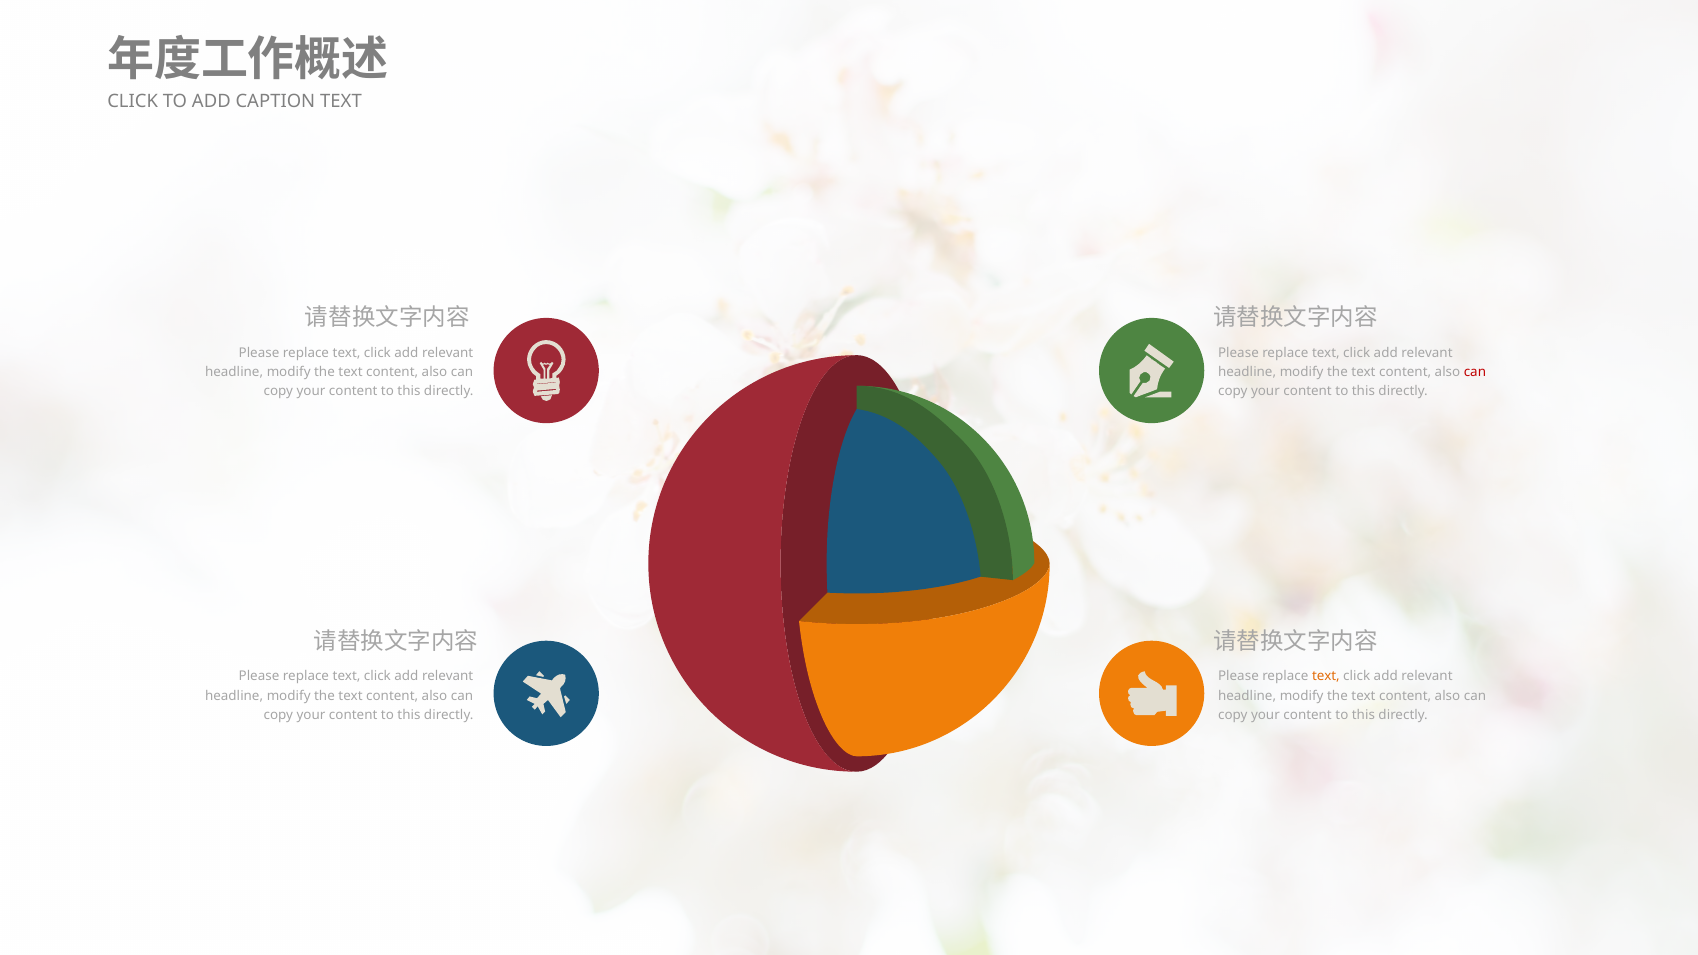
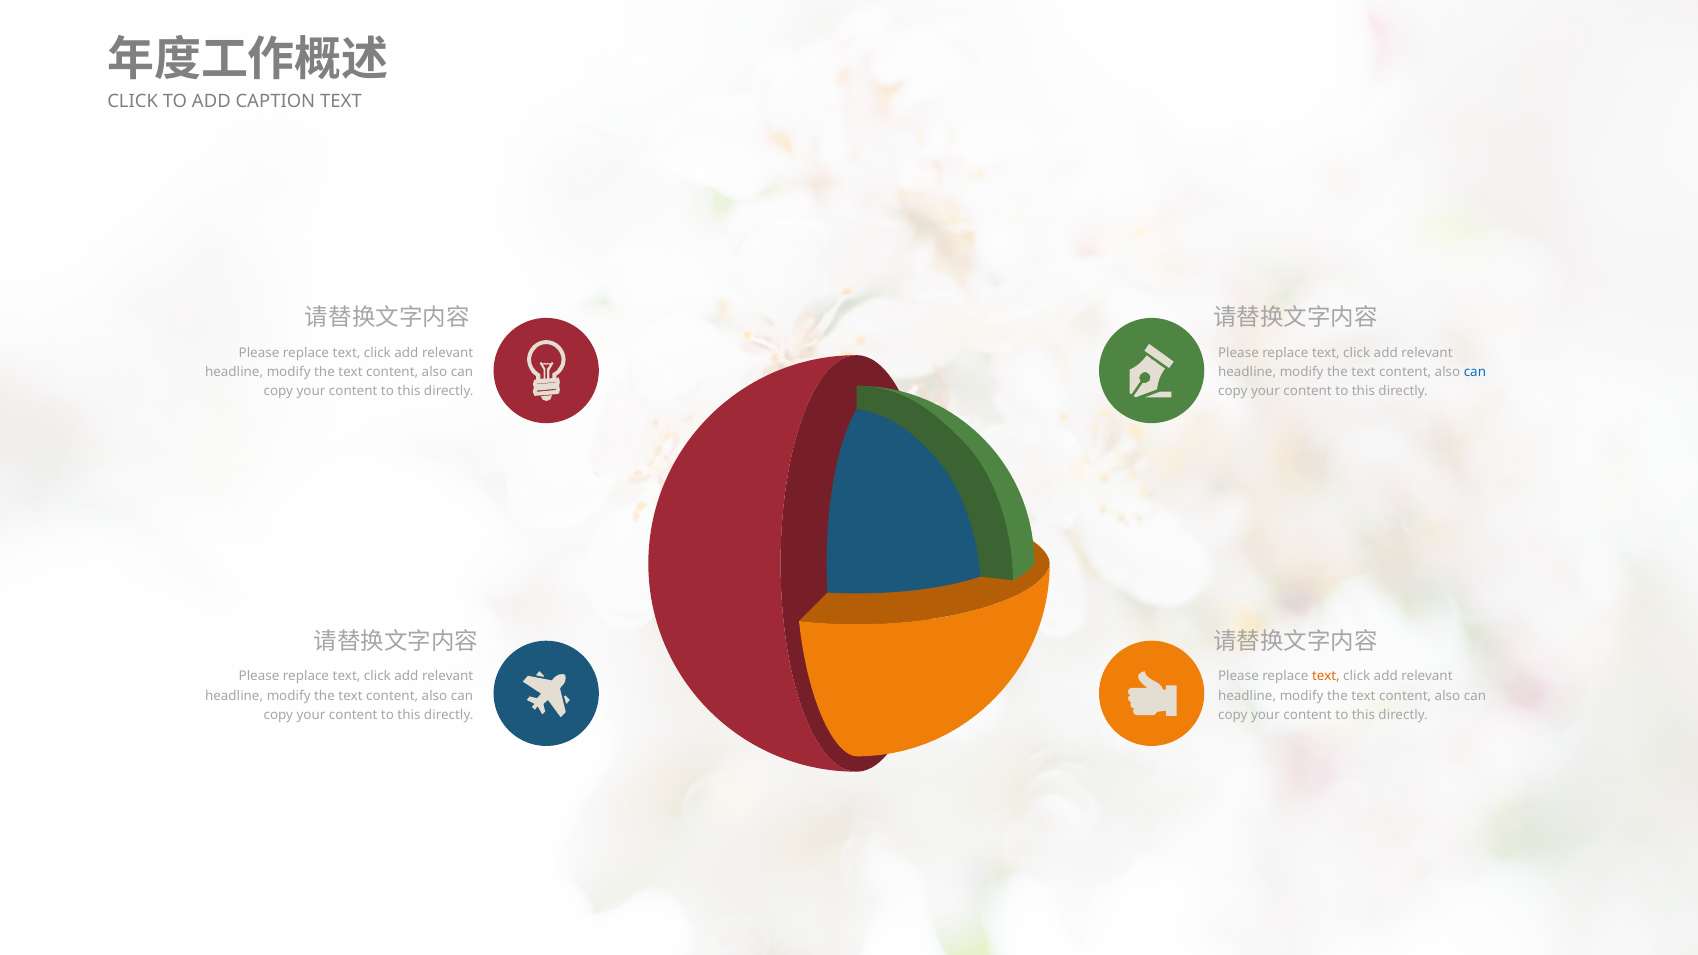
can at (1475, 372) colour: red -> blue
